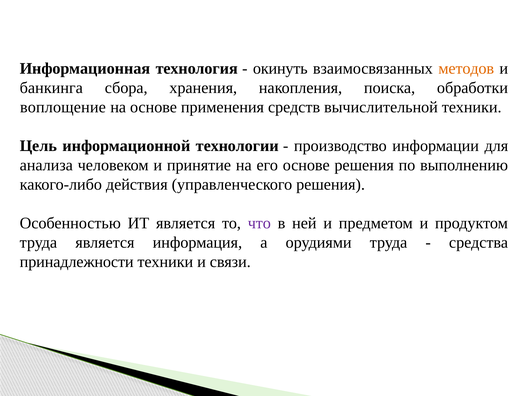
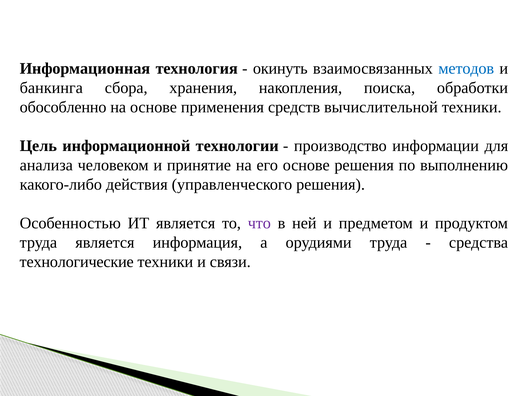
методов colour: orange -> blue
воплощение: воплощение -> обособленно
принадлежности: принадлежности -> технологические
